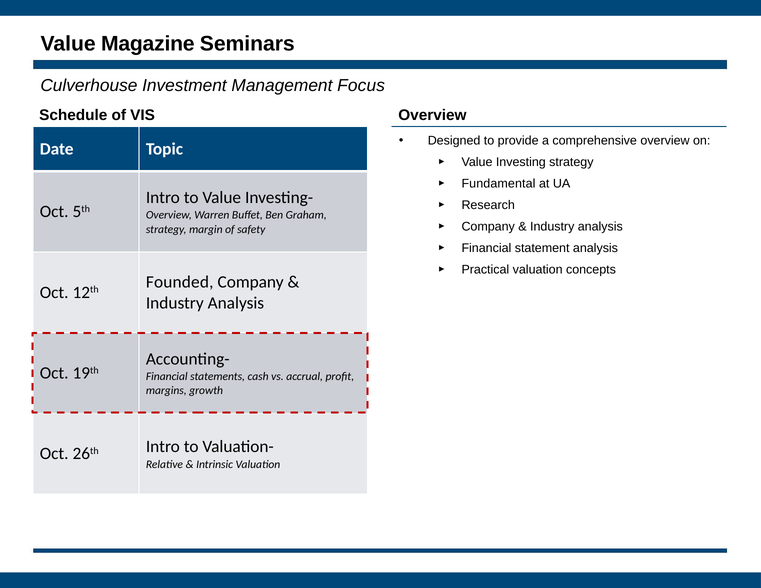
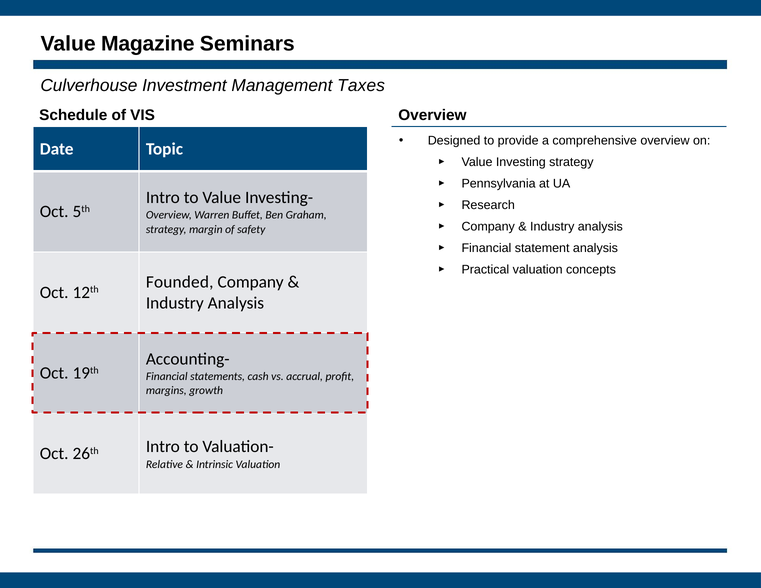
Focus: Focus -> Taxes
Fundamental: Fundamental -> Pennsylvania
